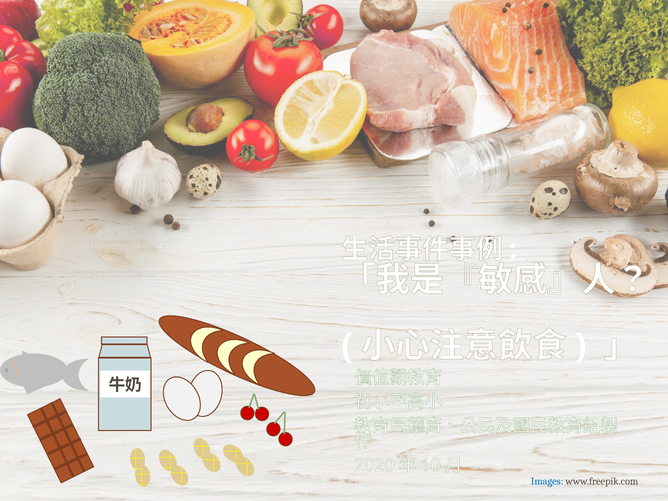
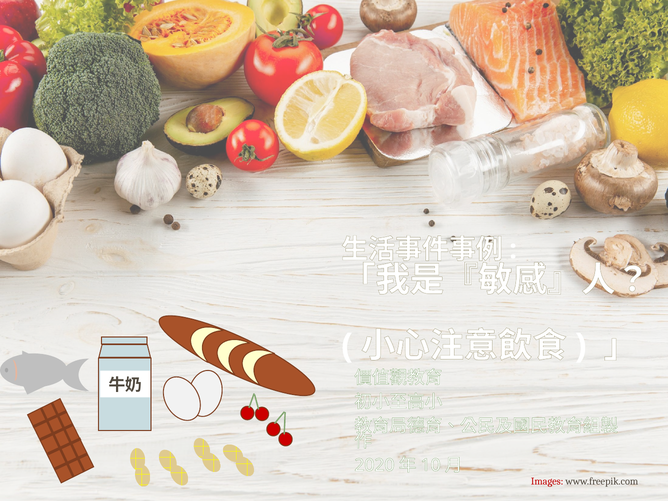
Images colour: blue -> red
